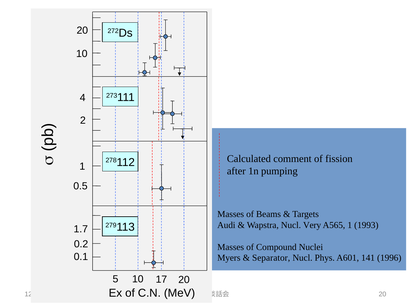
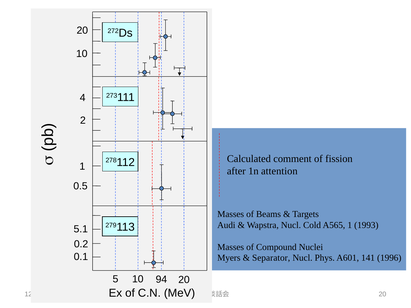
pumping: pumping -> attention
Very: Very -> Cold
1.7: 1.7 -> 5.1
17: 17 -> 94
